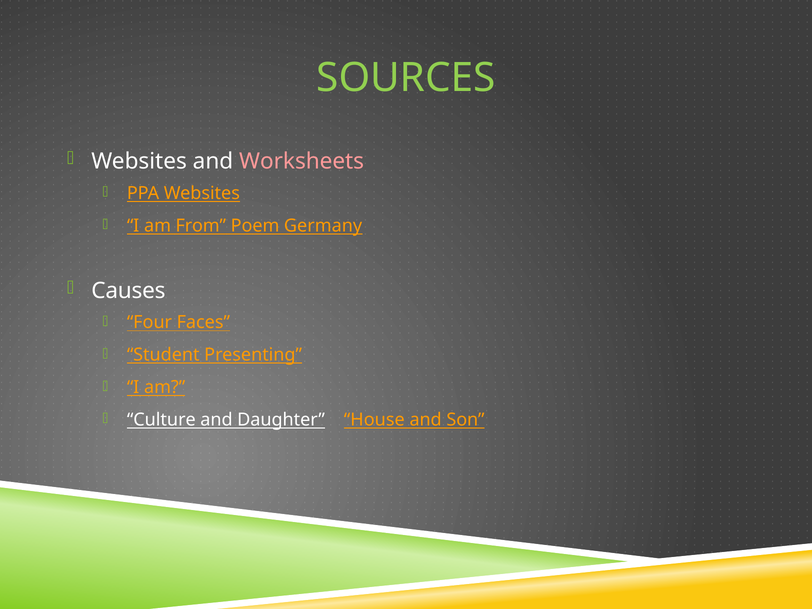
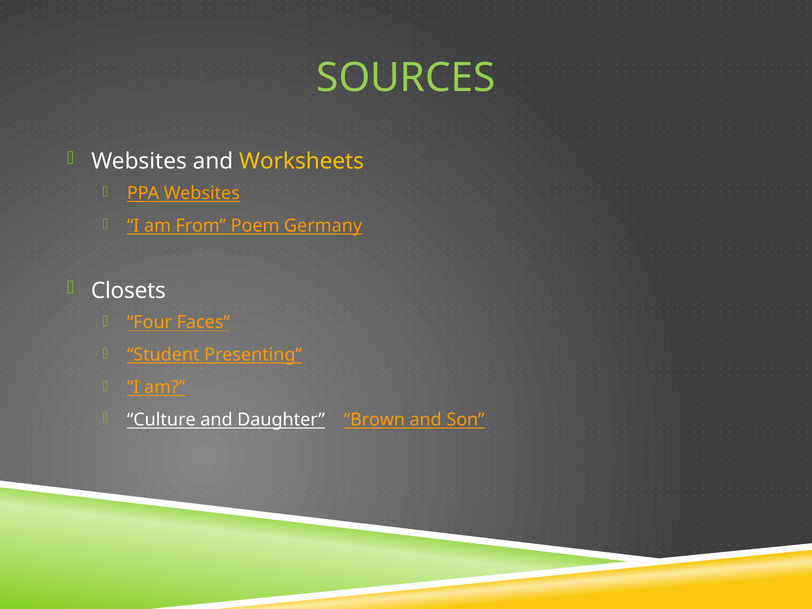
Worksheets colour: pink -> yellow
Causes: Causes -> Closets
House: House -> Brown
